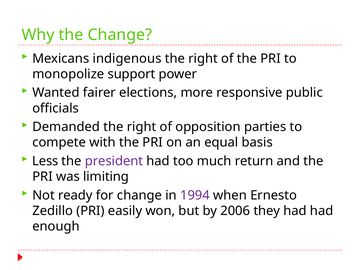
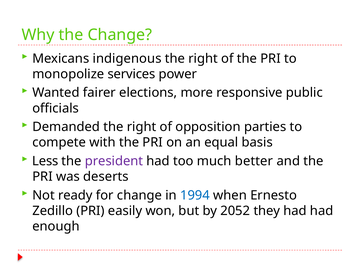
support: support -> services
return: return -> better
limiting: limiting -> deserts
1994 colour: purple -> blue
2006: 2006 -> 2052
